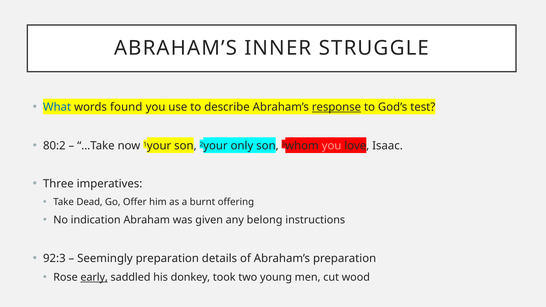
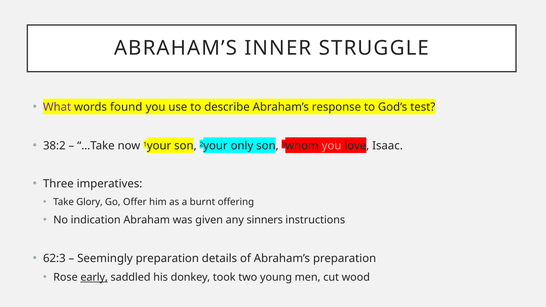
What colour: blue -> purple
response underline: present -> none
80:2: 80:2 -> 38:2
Dead: Dead -> Glory
belong: belong -> sinners
92:3: 92:3 -> 62:3
